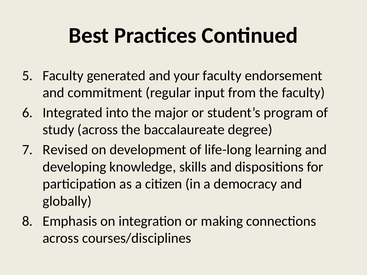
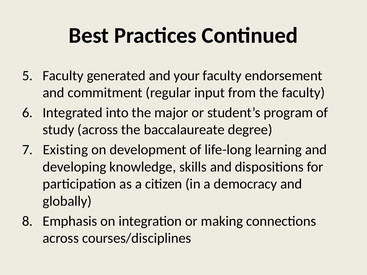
Revised: Revised -> Existing
